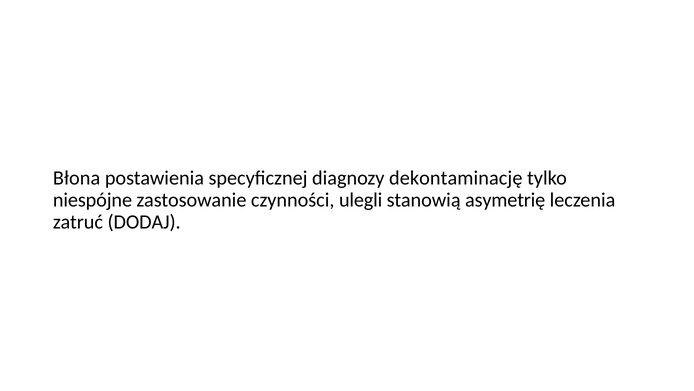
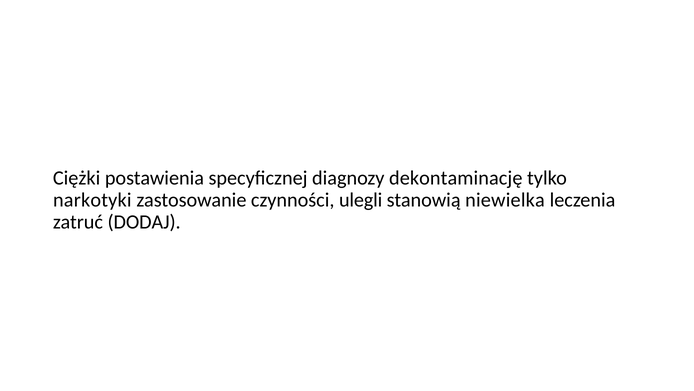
Błona: Błona -> Ciężki
niespójne: niespójne -> narkotyki
asymetrię: asymetrię -> niewielka
